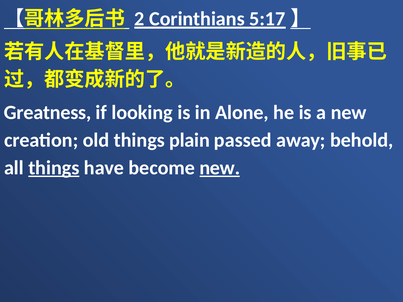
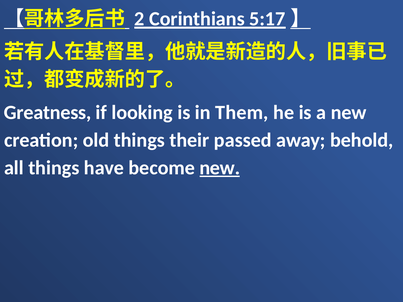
Alone: Alone -> Them
plain: plain -> their
things at (54, 168) underline: present -> none
